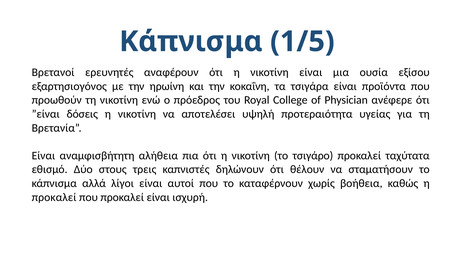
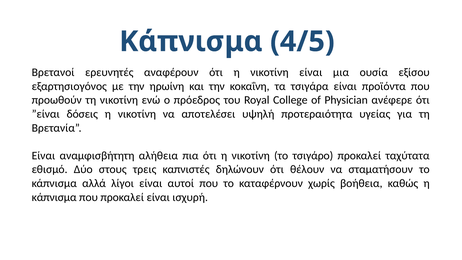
1/5: 1/5 -> 4/5
προκαλεί at (54, 197): προκαλεί -> κάπνισμα
